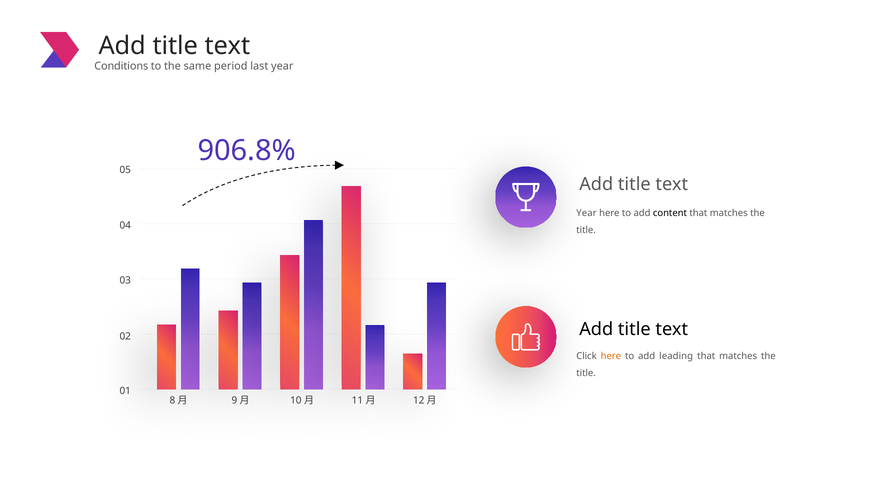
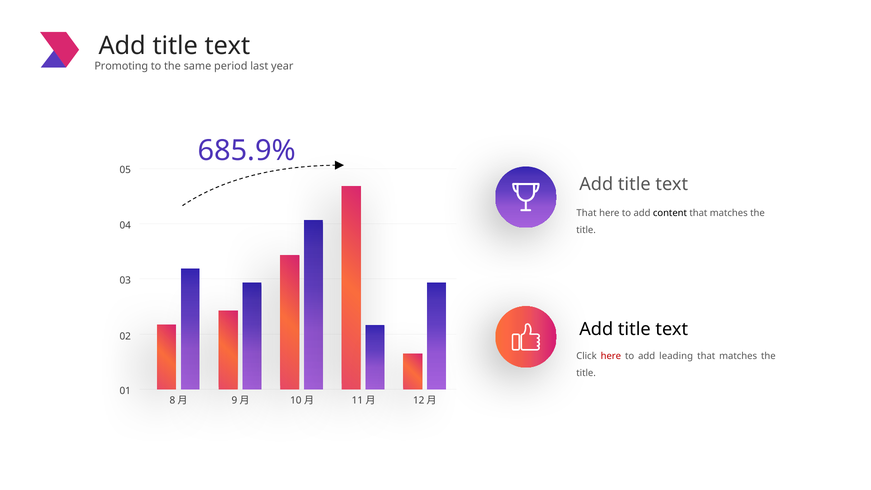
Conditions: Conditions -> Promoting
906.8%: 906.8% -> 685.9%
Year at (587, 213): Year -> That
here at (611, 356) colour: orange -> red
